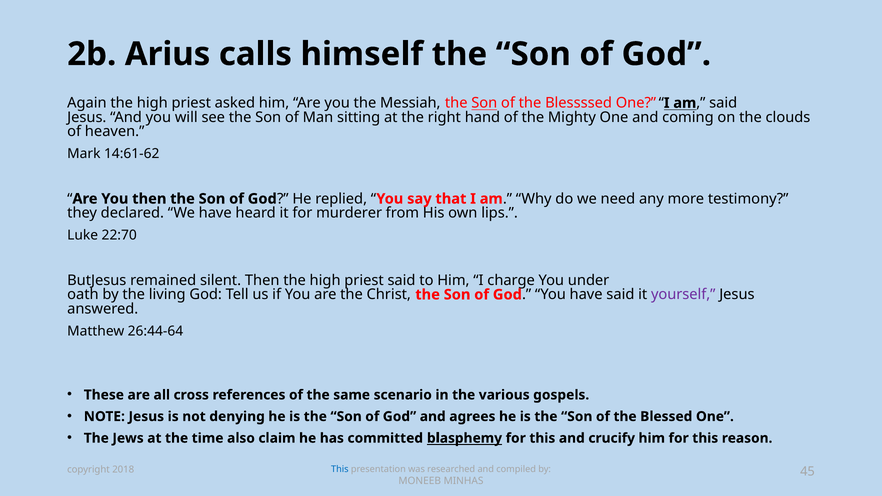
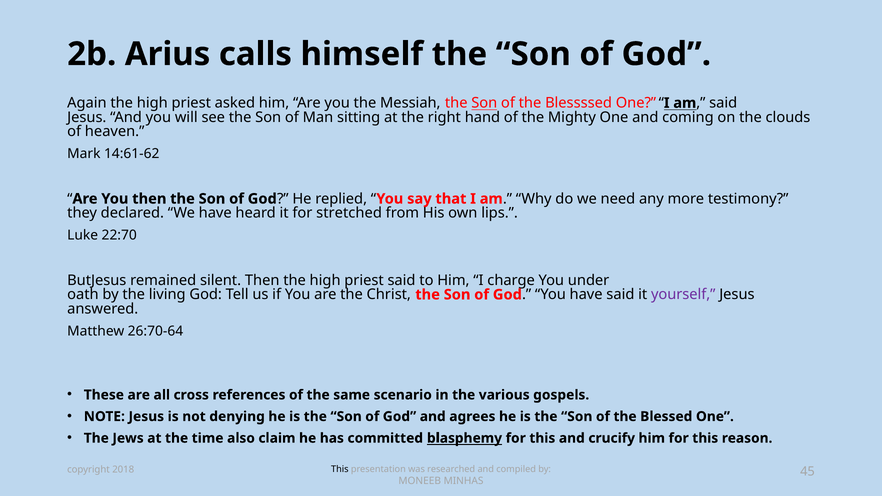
murderer: murderer -> stretched
26:44-64: 26:44-64 -> 26:70-64
This at (340, 469) colour: blue -> black
